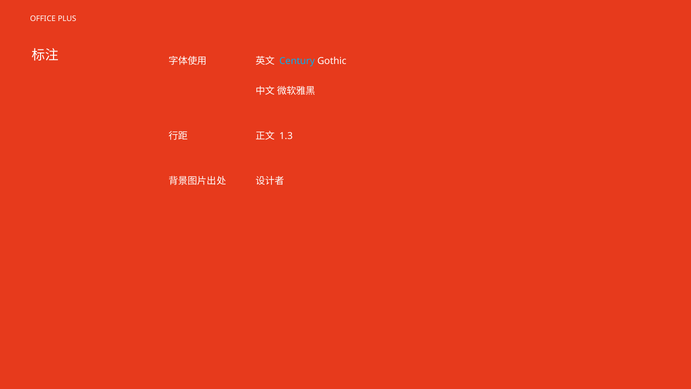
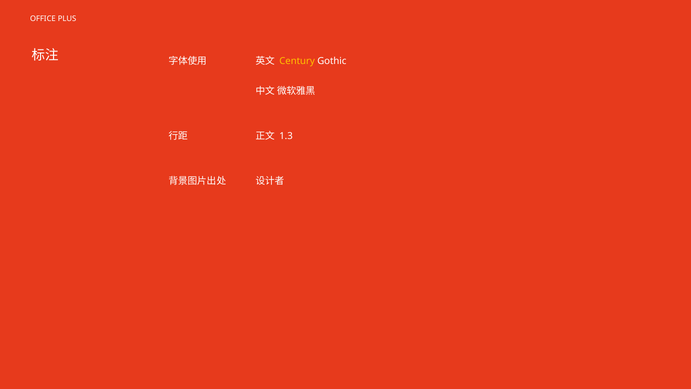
Century colour: light blue -> yellow
